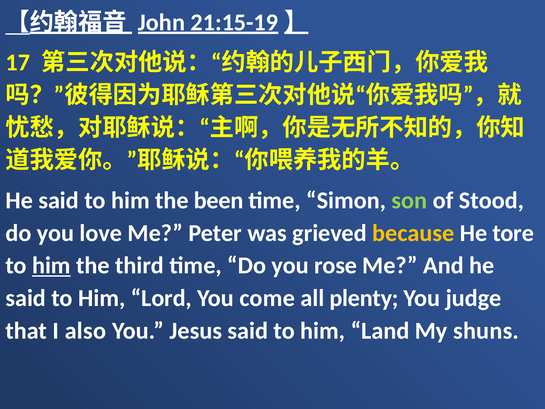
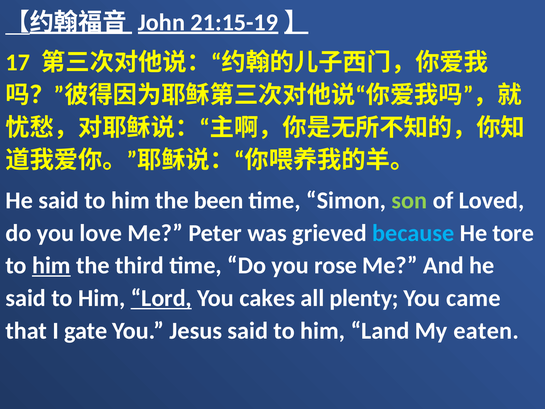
Stood: Stood -> Loved
because colour: yellow -> light blue
Lord underline: none -> present
come: come -> cakes
judge: judge -> came
also: also -> gate
shuns: shuns -> eaten
